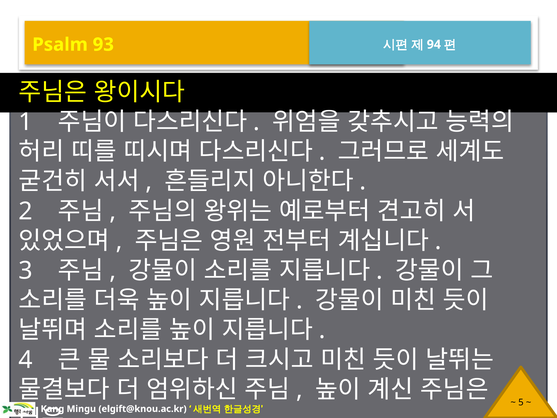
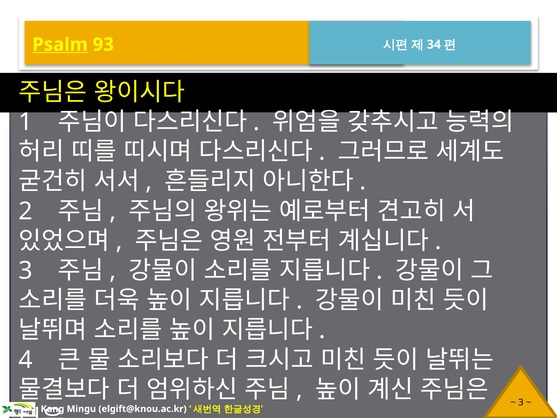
Psalm underline: none -> present
94: 94 -> 34
5 at (521, 402): 5 -> 3
